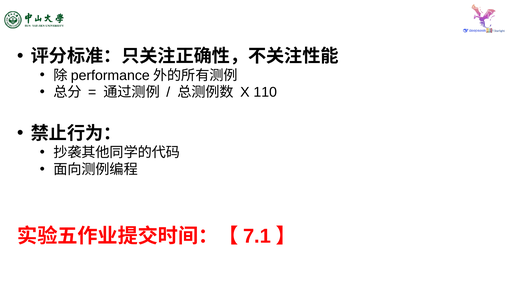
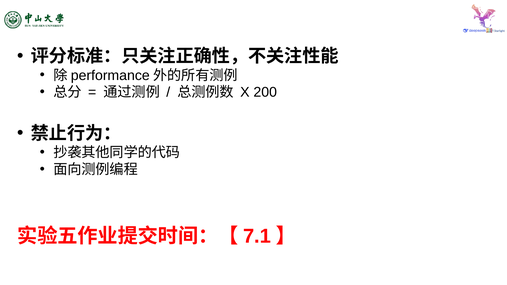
110: 110 -> 200
